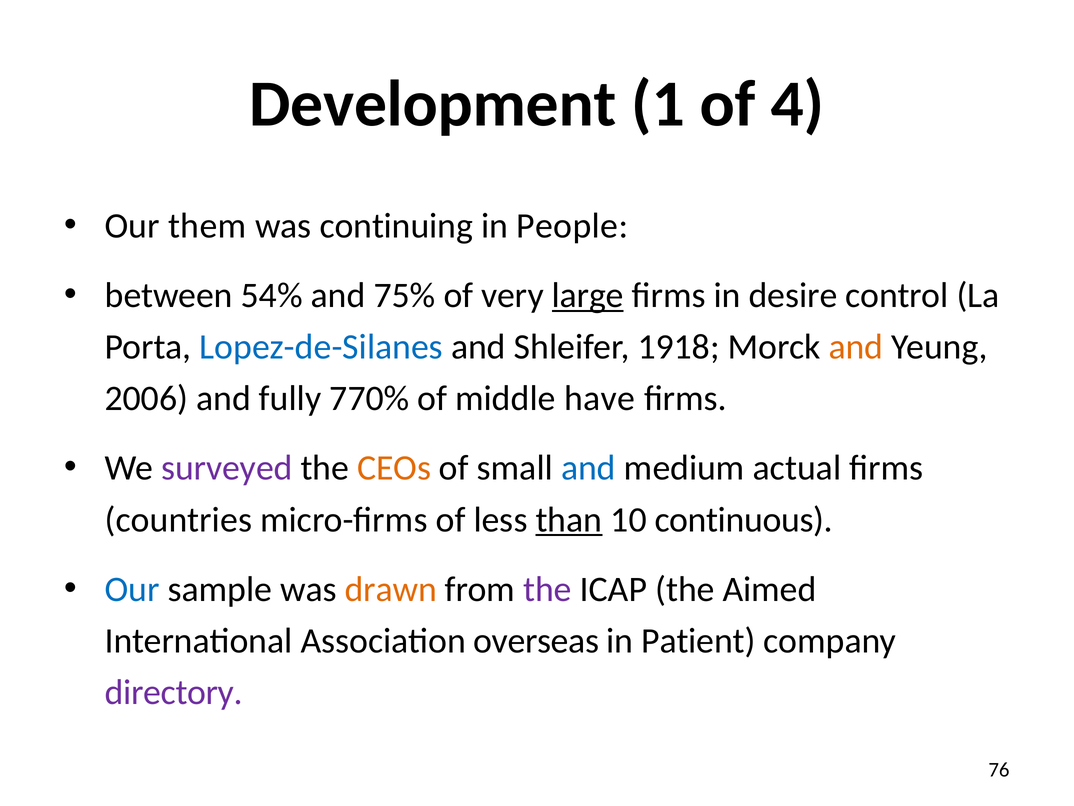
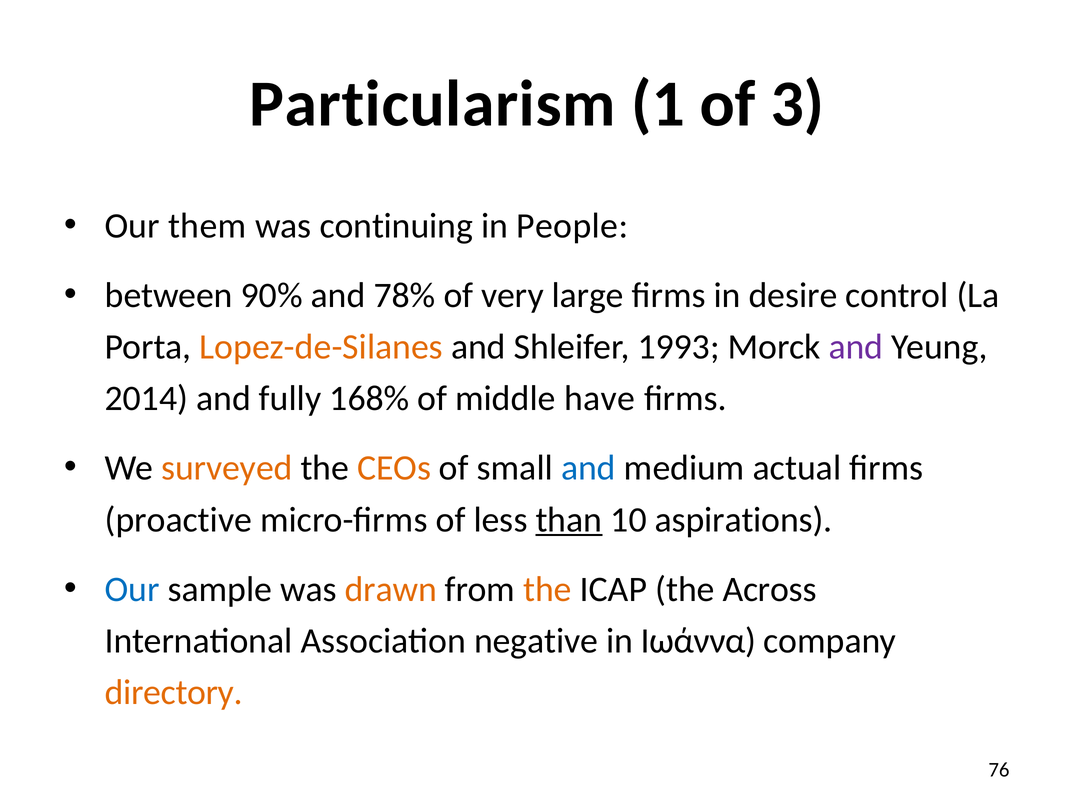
Development: Development -> Particularism
4: 4 -> 3
54%: 54% -> 90%
75%: 75% -> 78%
large underline: present -> none
Lopez-de-Silanes colour: blue -> orange
1918: 1918 -> 1993
and at (856, 347) colour: orange -> purple
2006: 2006 -> 2014
770%: 770% -> 168%
surveyed colour: purple -> orange
countries: countries -> proactive
continuous: continuous -> aspirations
the at (547, 589) colour: purple -> orange
Aimed: Aimed -> Across
overseas: overseas -> negative
Patient: Patient -> Ιωάννα
directory colour: purple -> orange
